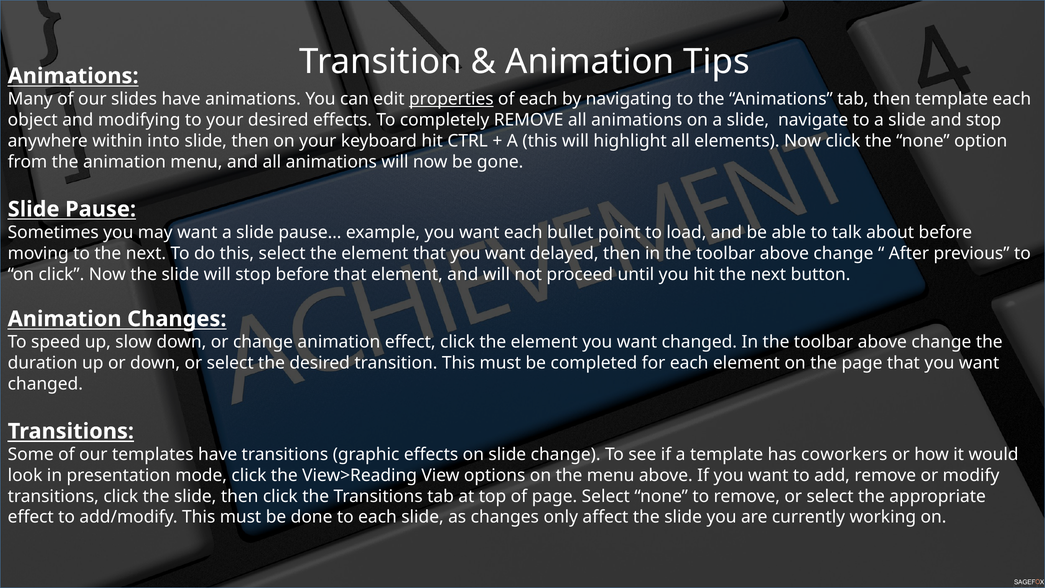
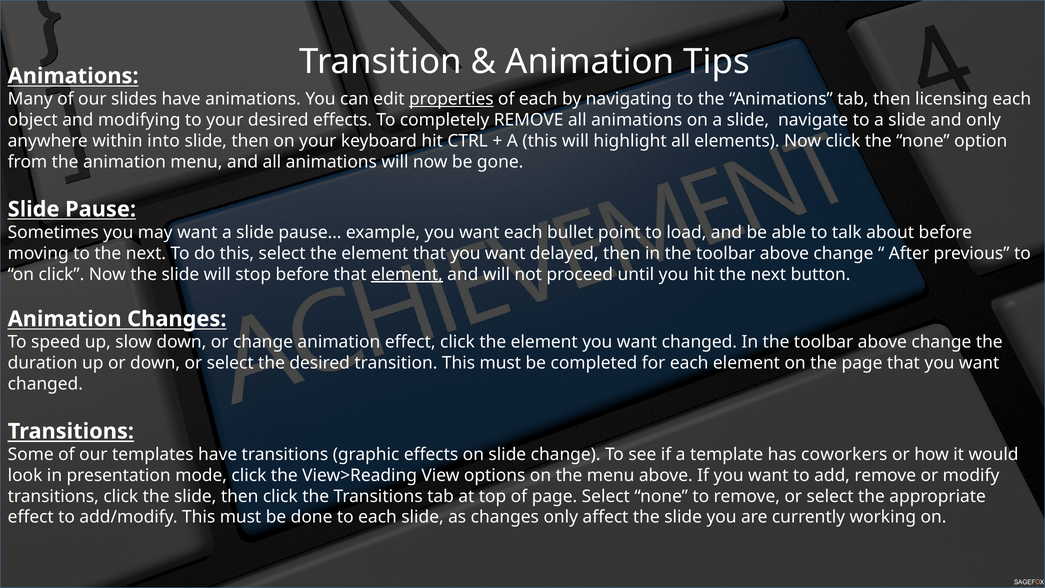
then template: template -> licensing
and stop: stop -> only
element at (407, 274) underline: none -> present
